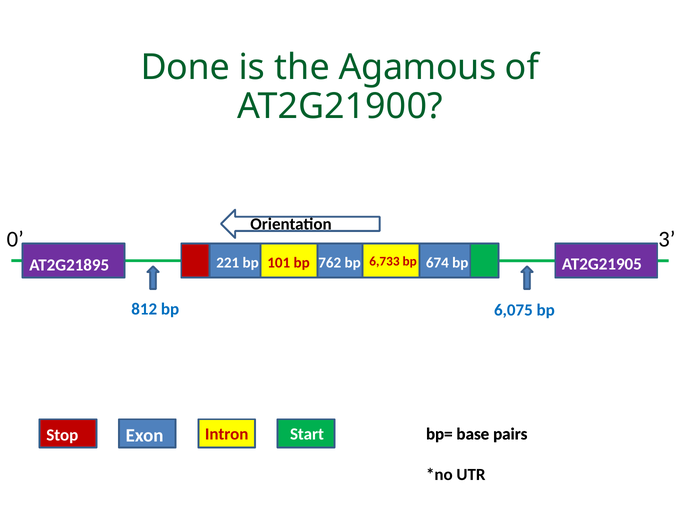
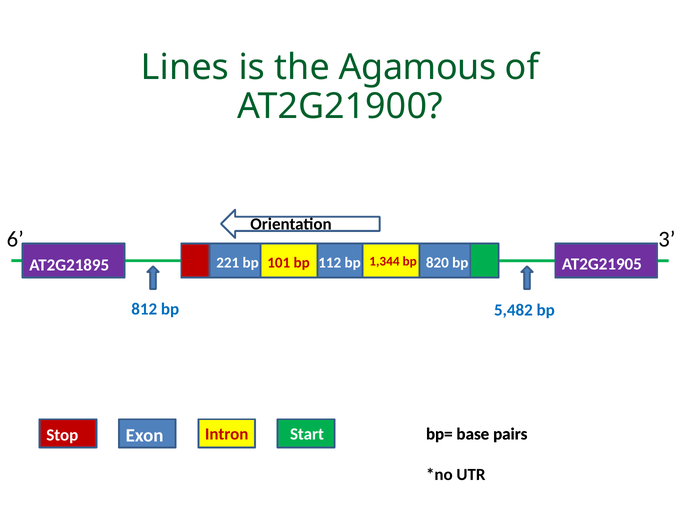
Done: Done -> Lines
0: 0 -> 6
762: 762 -> 112
6,733: 6,733 -> 1,344
674: 674 -> 820
6,075: 6,075 -> 5,482
